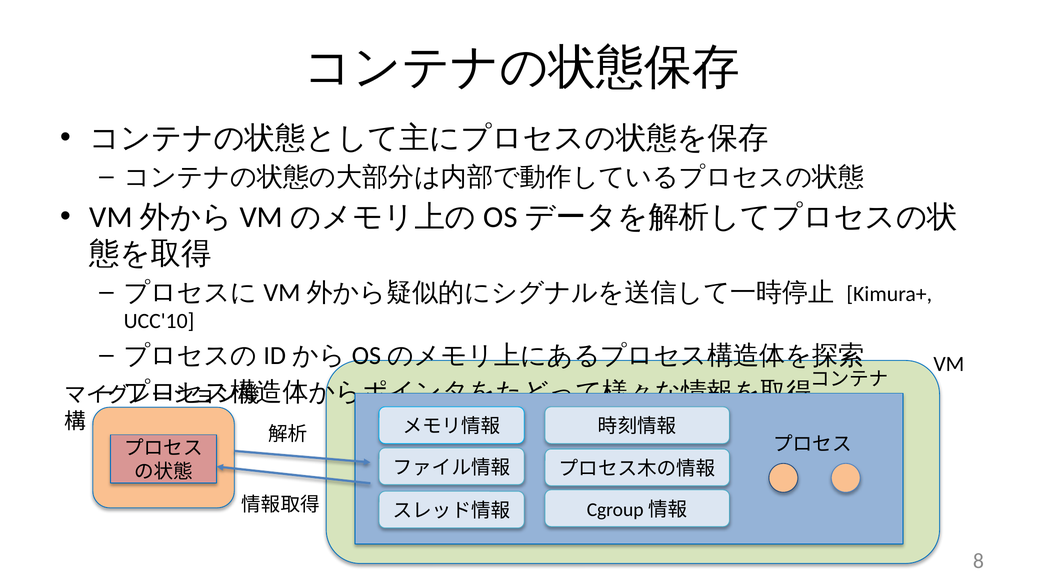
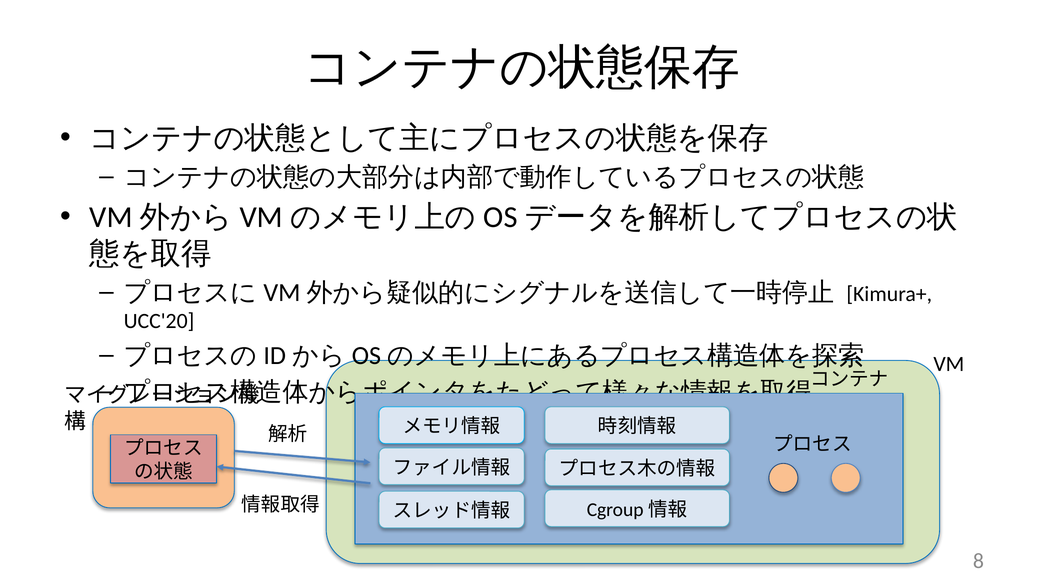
UCC'10: UCC'10 -> UCC'20
